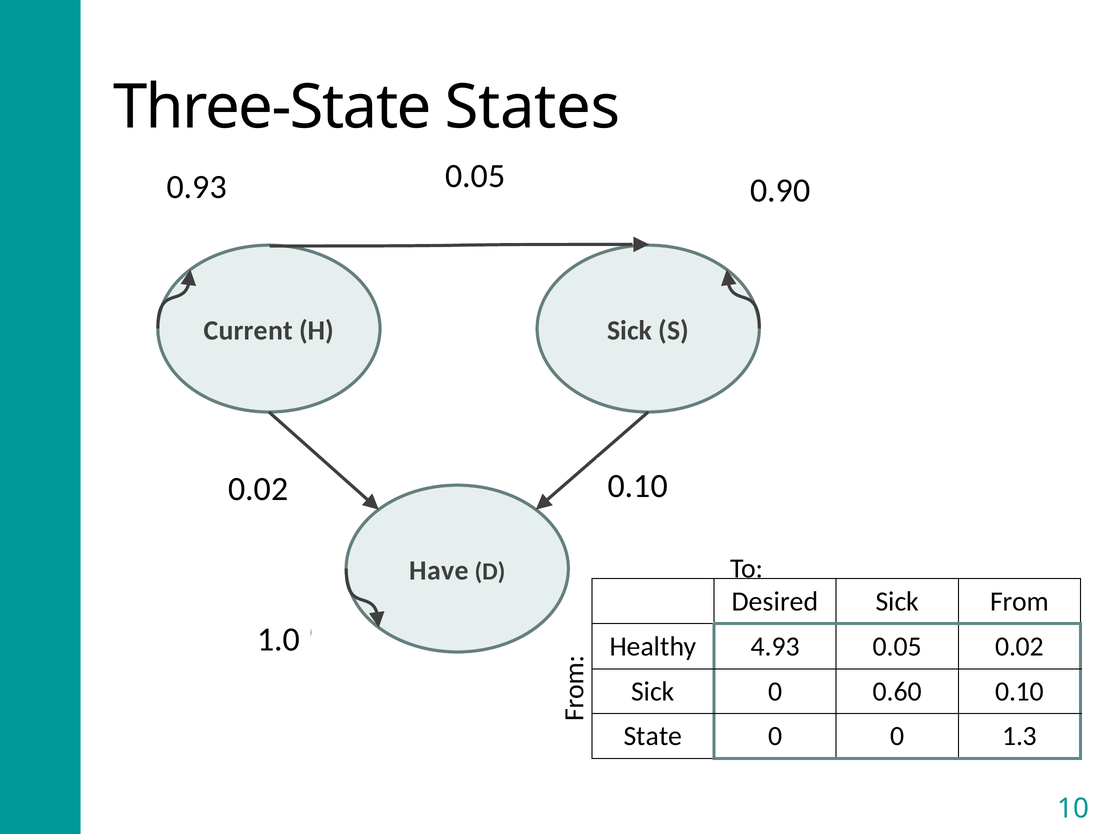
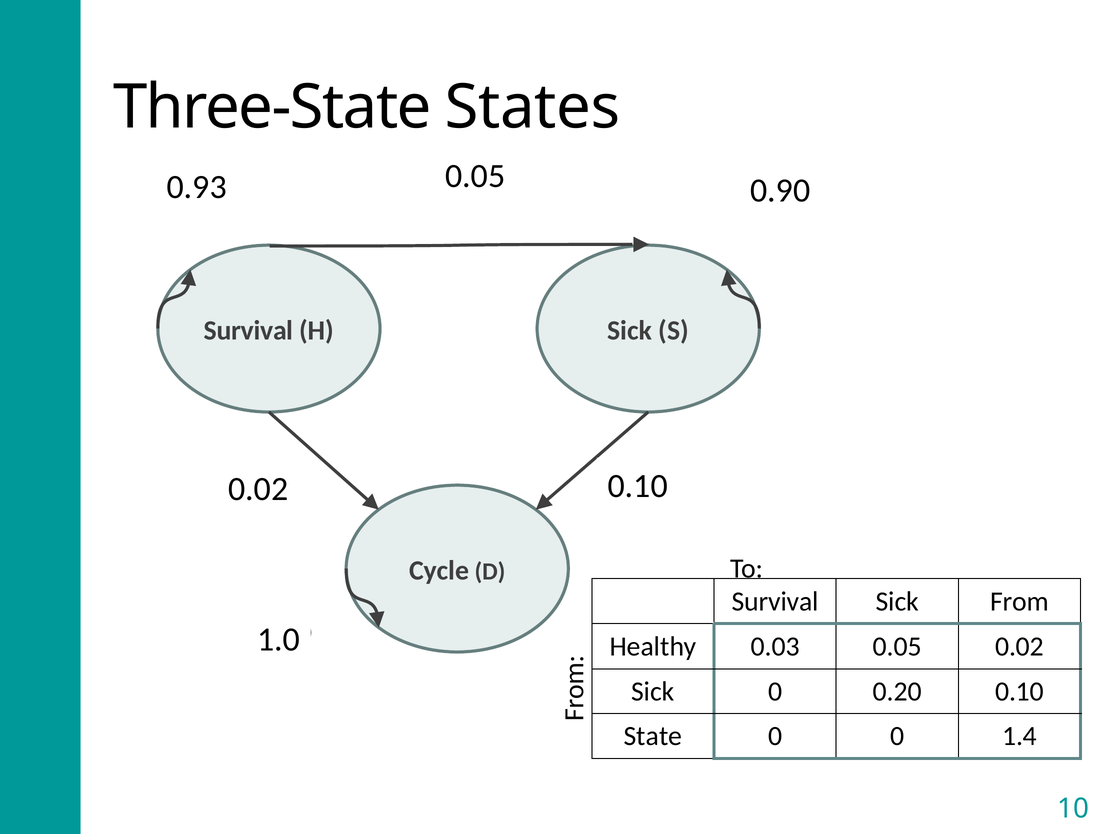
Current at (248, 330): Current -> Survival
Have: Have -> Cycle
Desired at (775, 601): Desired -> Survival
4.93: 4.93 -> 0.03
0.60: 0.60 -> 0.20
1.3: 1.3 -> 1.4
